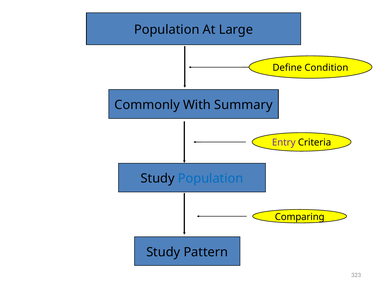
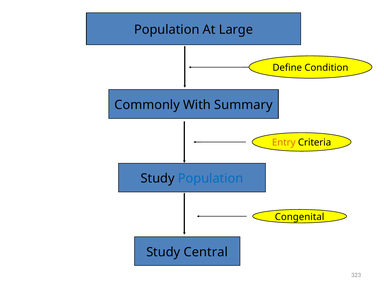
Entry colour: purple -> orange
Comparing: Comparing -> Congenital
Pattern: Pattern -> Central
